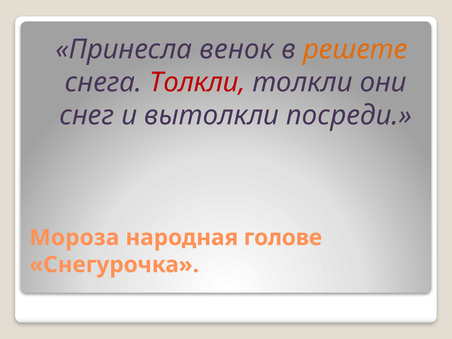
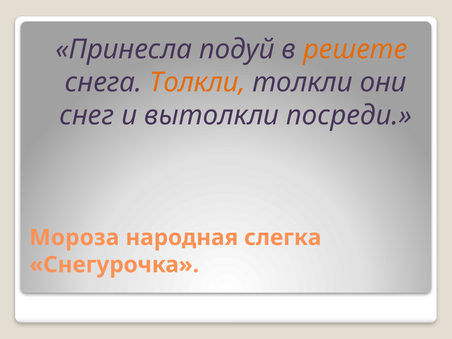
венок: венок -> подуй
Толкли at (197, 82) colour: red -> orange
голове: голове -> слегка
